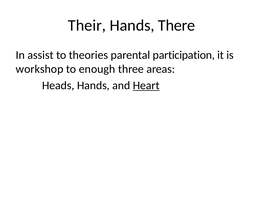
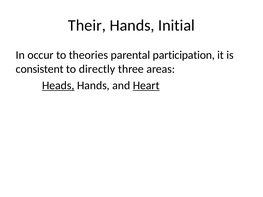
There: There -> Initial
assist: assist -> occur
workshop: workshop -> consistent
enough: enough -> directly
Heads underline: none -> present
